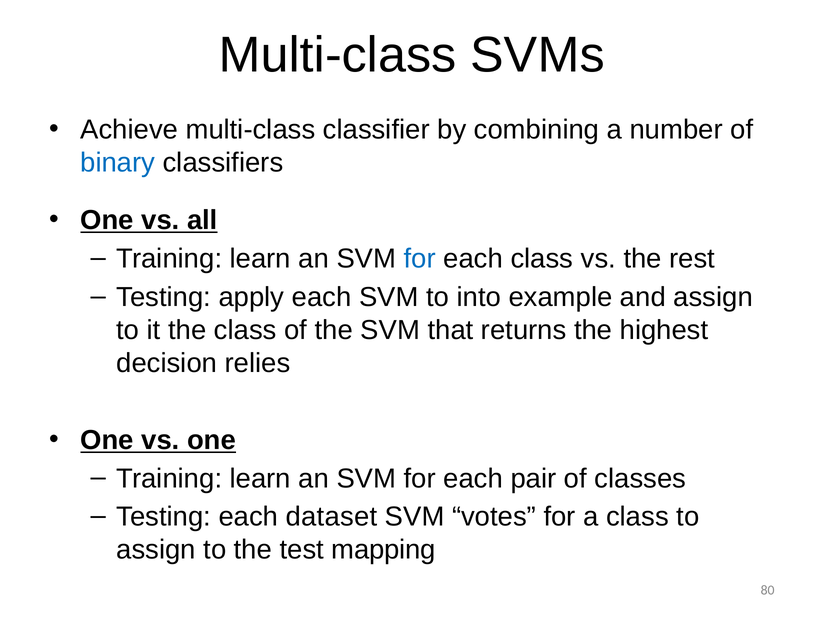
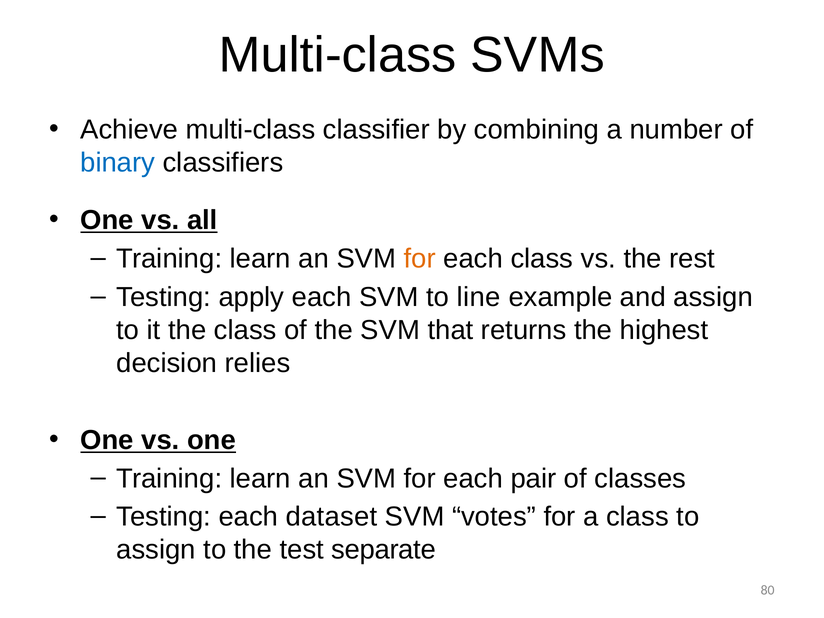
for at (420, 259) colour: blue -> orange
into: into -> line
mapping: mapping -> separate
